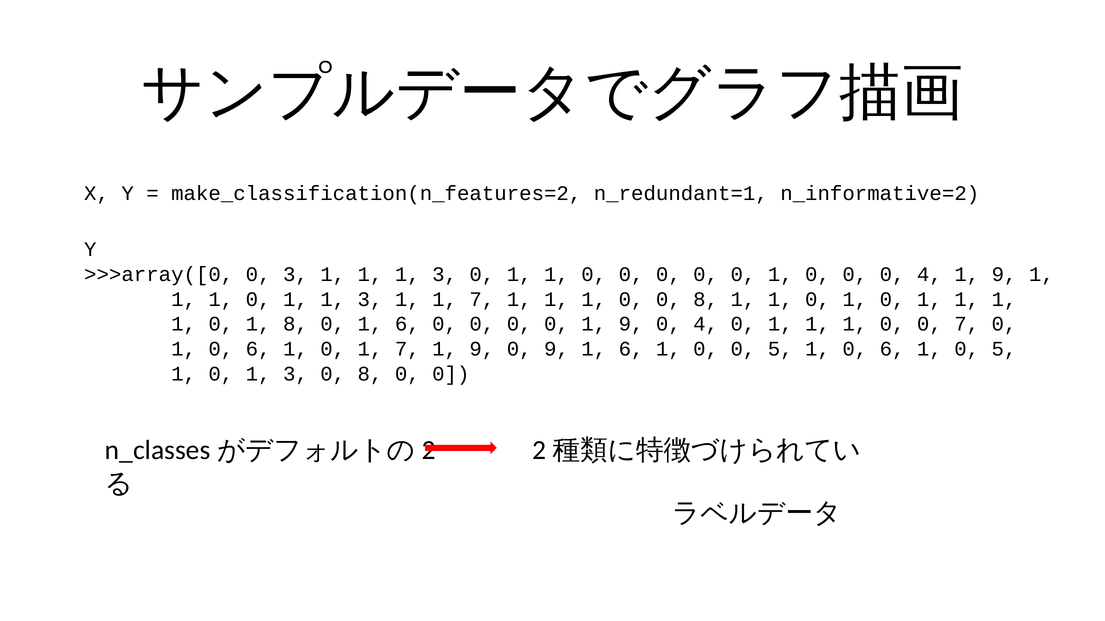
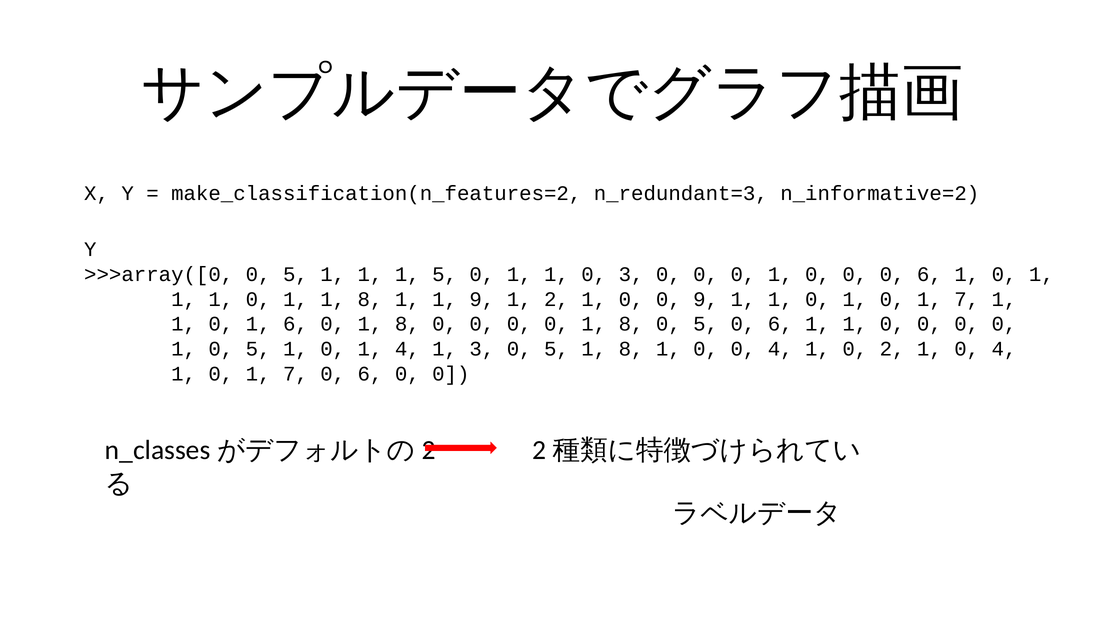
n_redundant=1: n_redundant=1 -> n_redundant=3
>>>array([0 0 3: 3 -> 5
1 1 1 3: 3 -> 5
0 at (631, 275): 0 -> 3
0 0 4: 4 -> 6
9 at (1004, 275): 9 -> 0
0 1 1 3: 3 -> 8
1 1 7: 7 -> 9
1 at (556, 299): 1 -> 2
0 0 8: 8 -> 9
1 at (967, 299): 1 -> 7
1 8: 8 -> 6
6 at (407, 324): 6 -> 8
0 0 1 9: 9 -> 8
4 at (706, 324): 4 -> 5
1 at (780, 324): 1 -> 6
7 at (967, 324): 7 -> 0
6 at (258, 349): 6 -> 5
0 1 7: 7 -> 4
9 at (482, 349): 9 -> 3
9 at (556, 349): 9 -> 5
6 at (631, 349): 6 -> 8
0 0 5: 5 -> 4
6 at (892, 349): 6 -> 2
1 0 5: 5 -> 4
3 at (295, 374): 3 -> 7
8 at (370, 374): 8 -> 6
